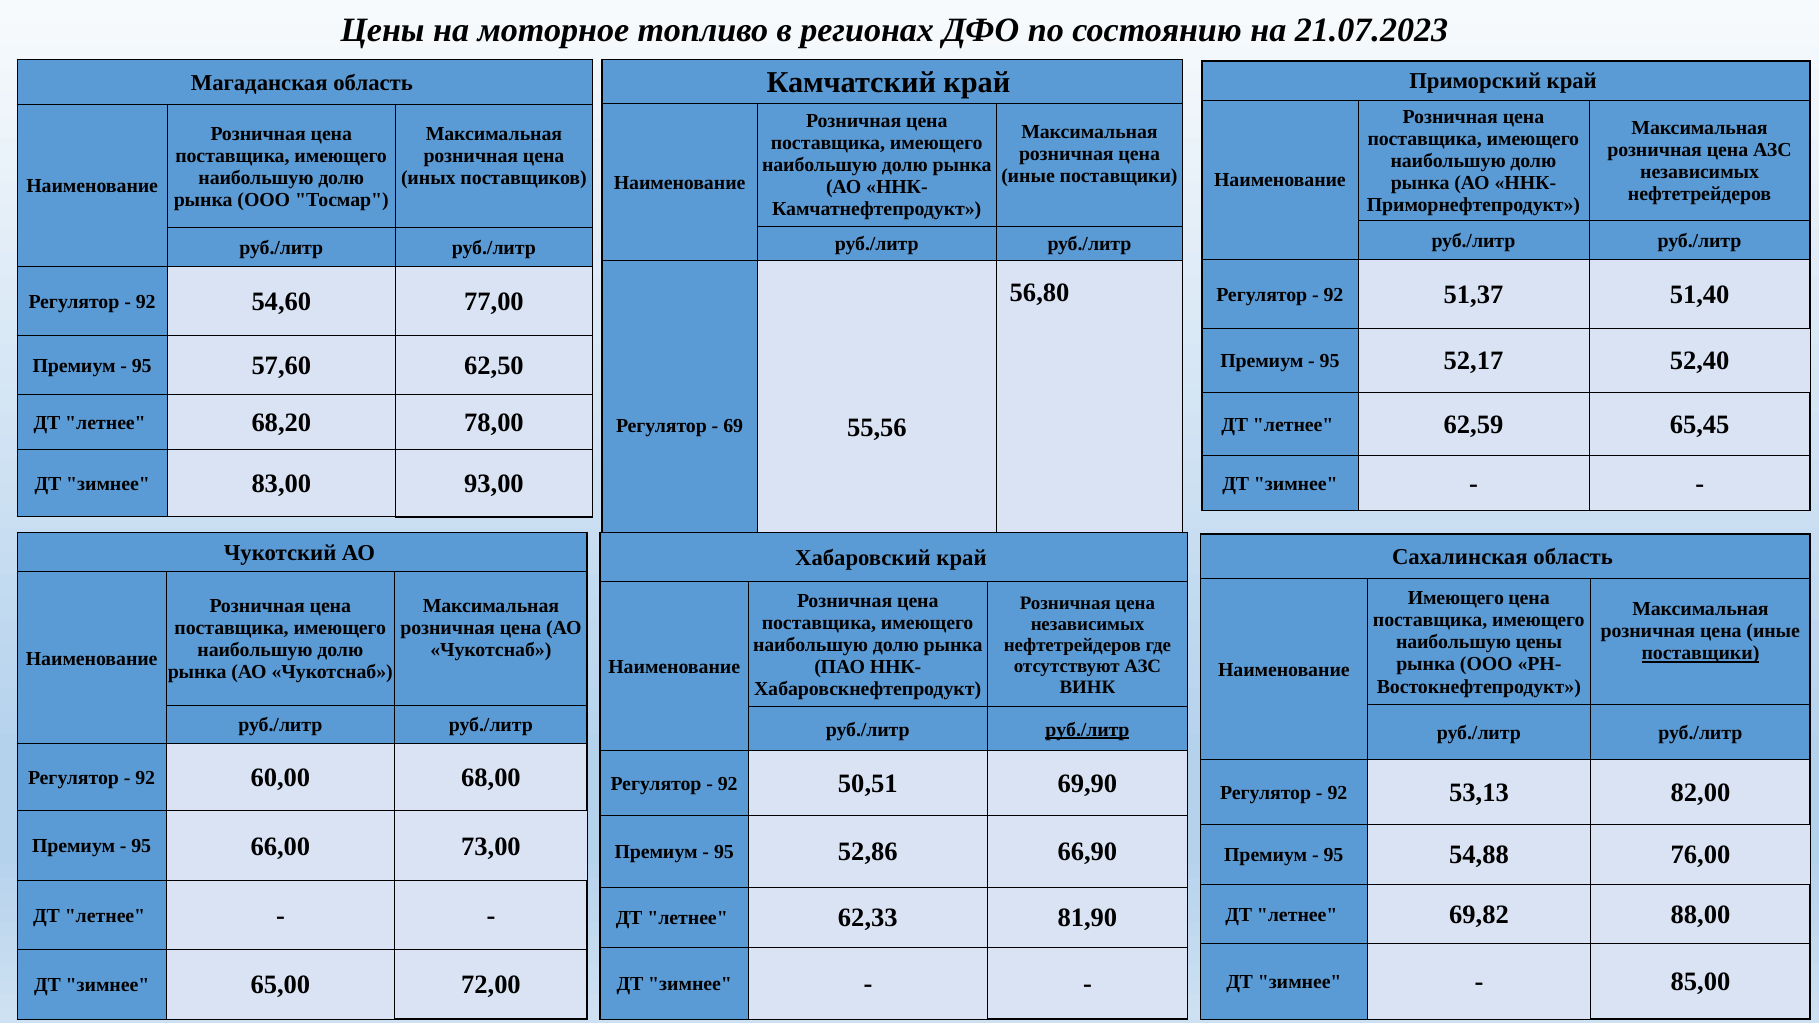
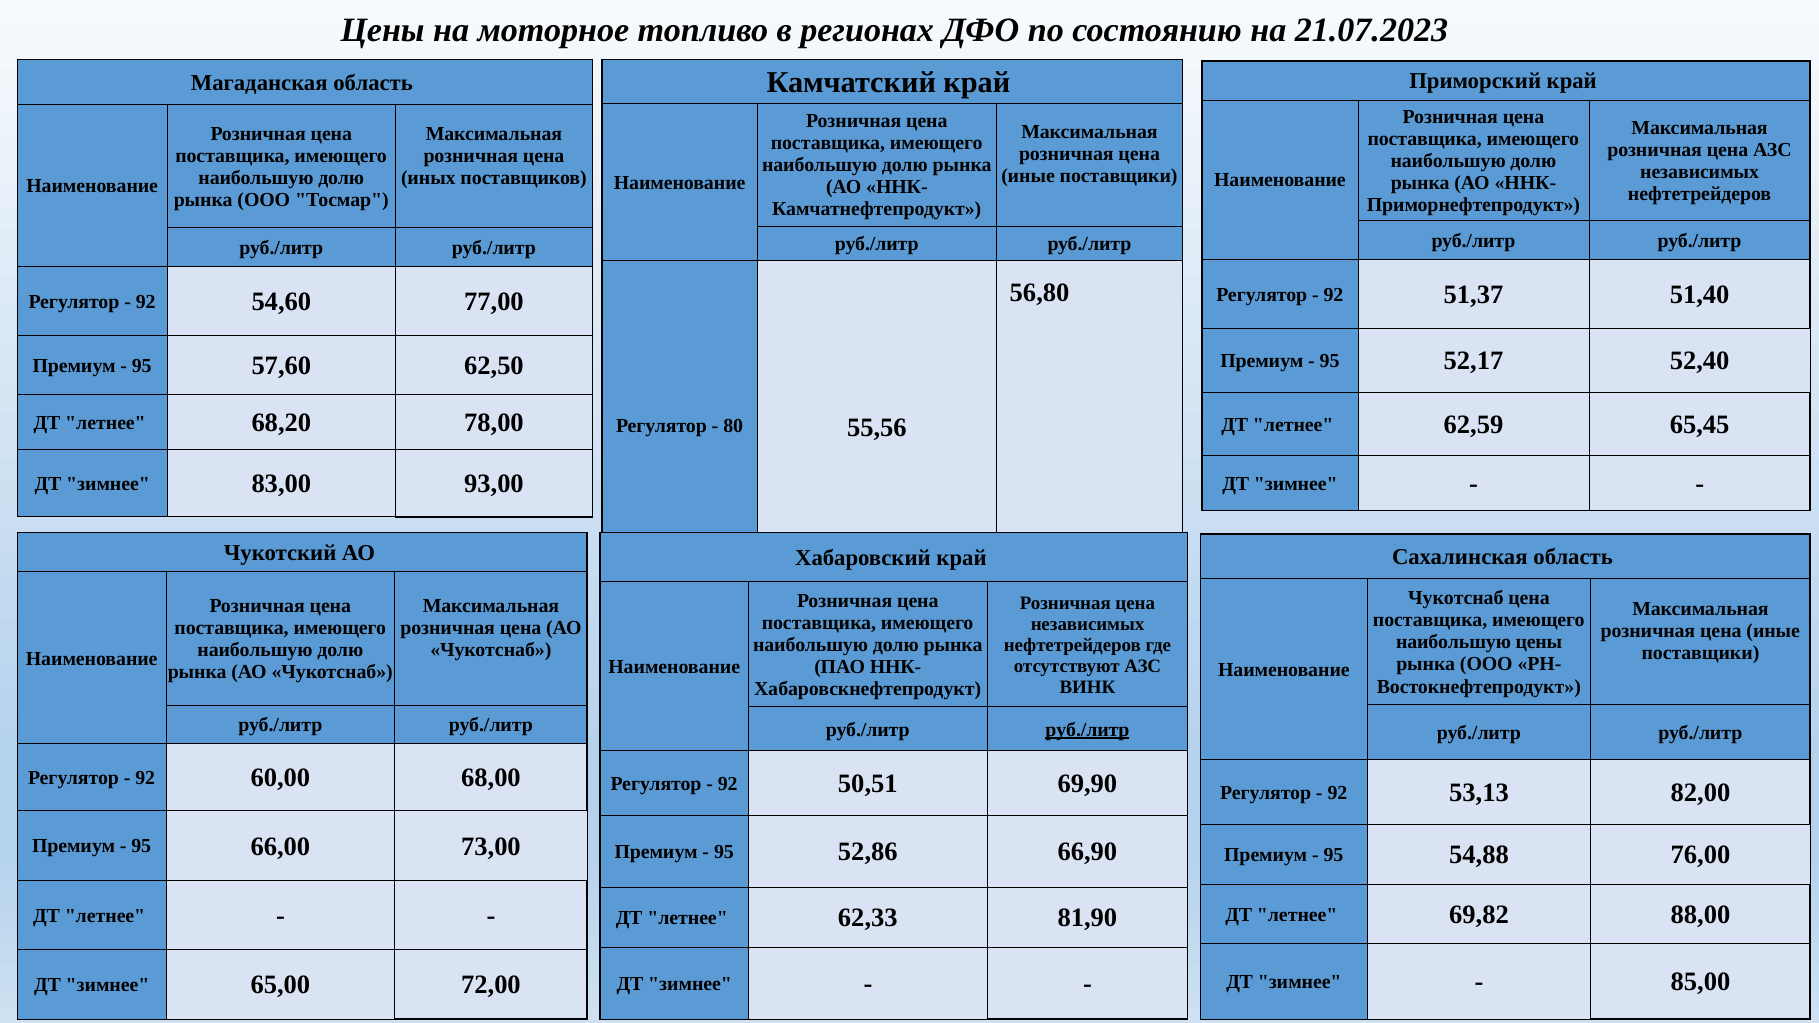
69: 69 -> 80
Имеющего at (1456, 598): Имеющего -> Чукотснаб
поставщики at (1700, 654) underline: present -> none
